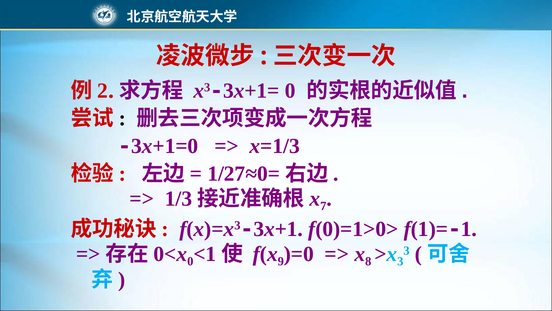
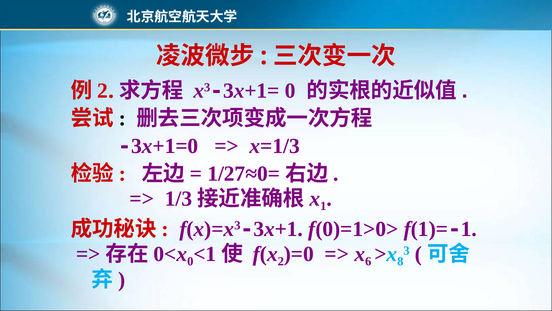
7: 7 -> 1
9 at (281, 261): 9 -> 2
8: 8 -> 6
3 at (400, 261): 3 -> 8
